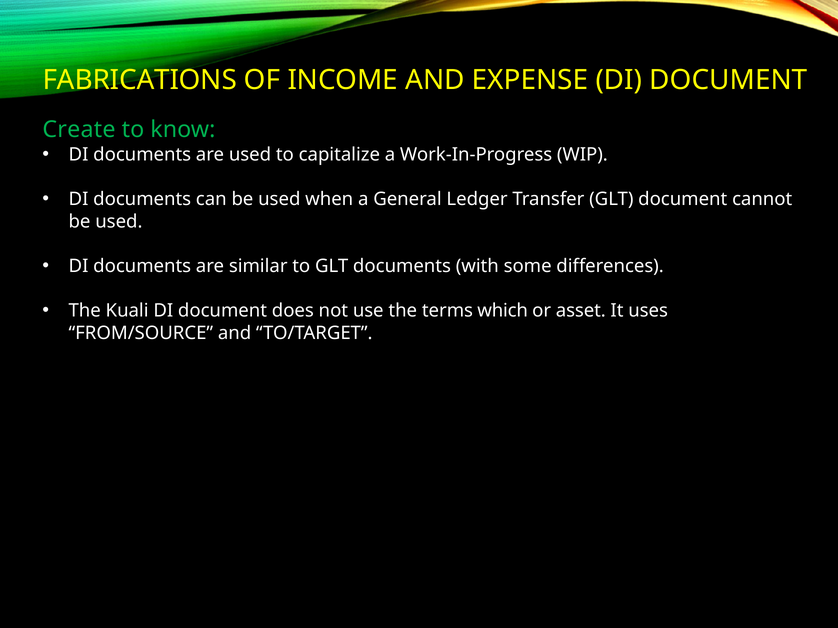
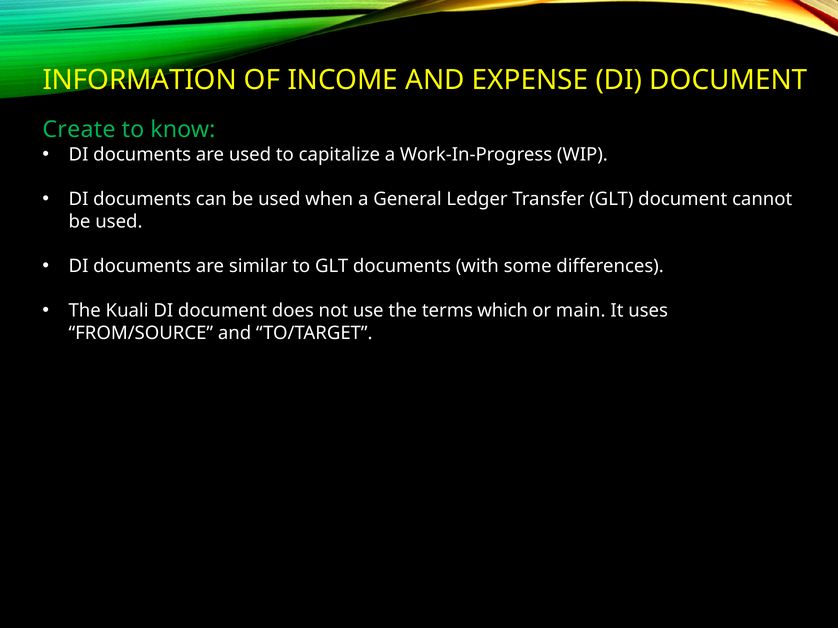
FABRICATIONS: FABRICATIONS -> INFORMATION
asset: asset -> main
